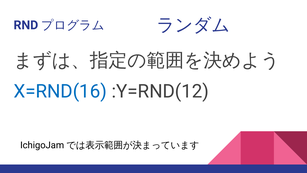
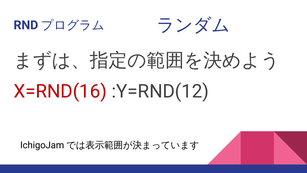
X=RND(16 colour: blue -> red
